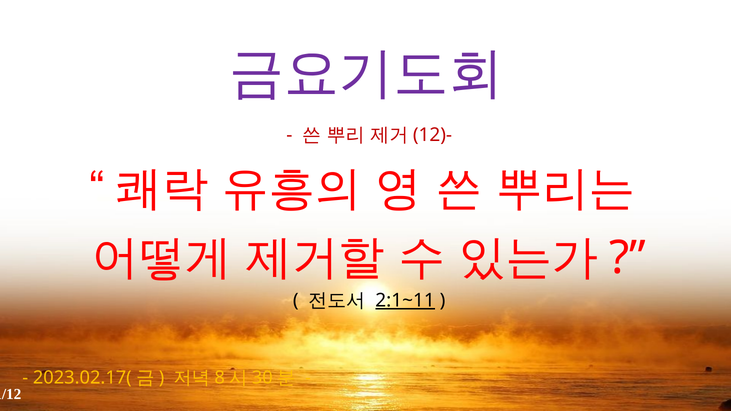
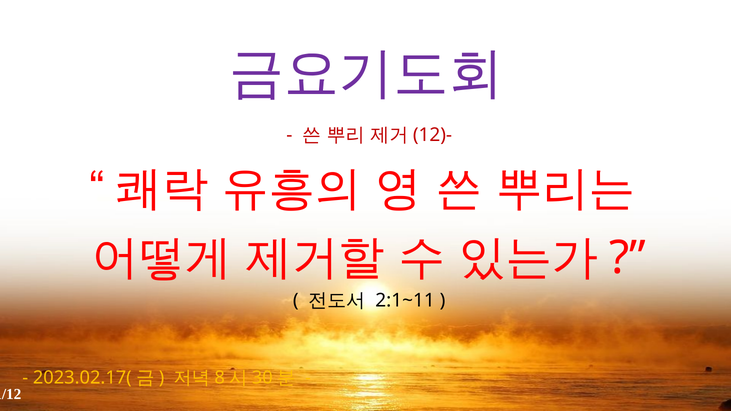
2:1~11 underline: present -> none
